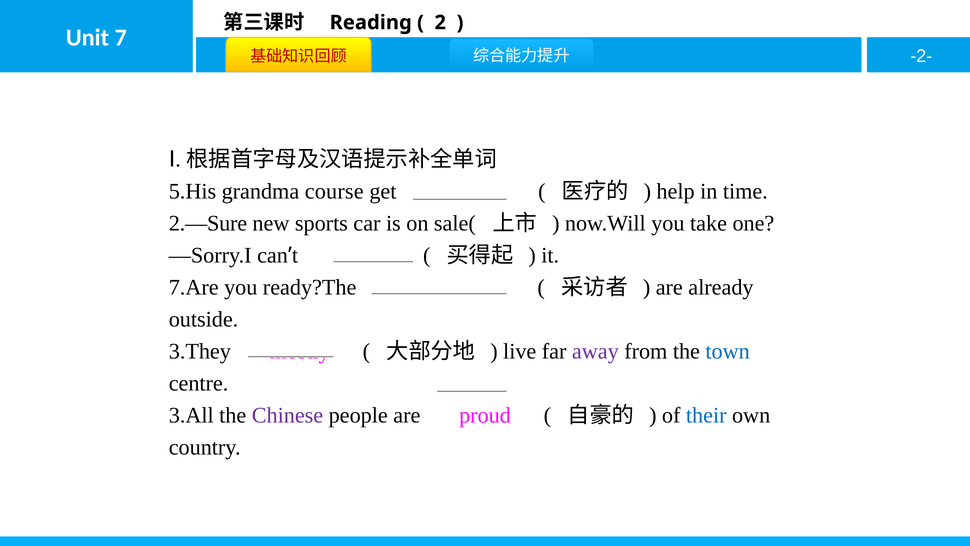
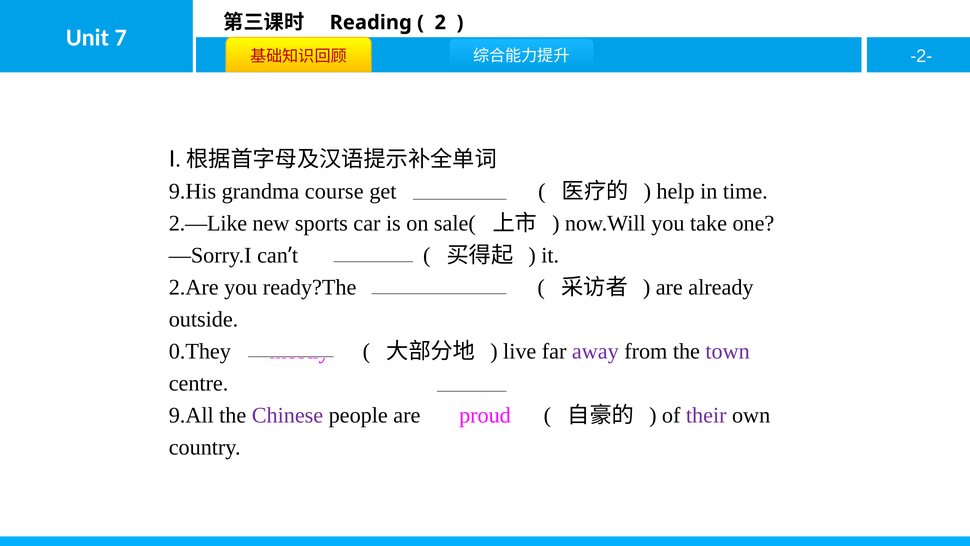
5.His: 5.His -> 9.His
2.—Sure: 2.—Sure -> 2.—Like
7.Are: 7.Are -> 2.Are
3.They: 3.They -> 0.They
town colour: blue -> purple
3.All: 3.All -> 9.All
their colour: blue -> purple
